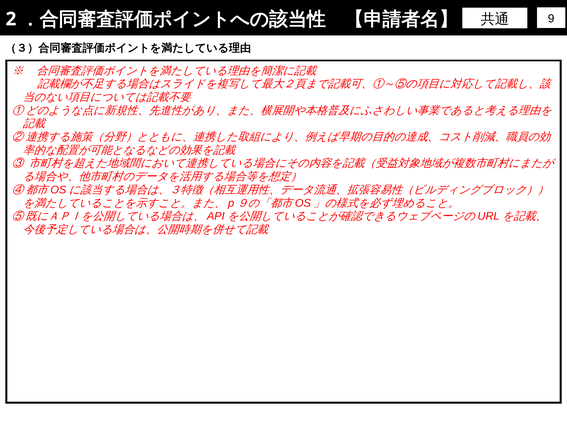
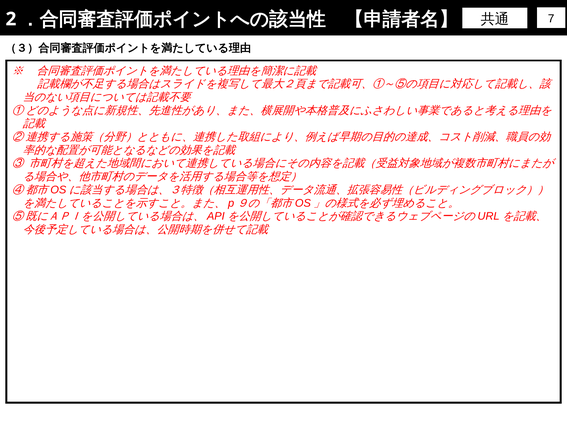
9: 9 -> 7
